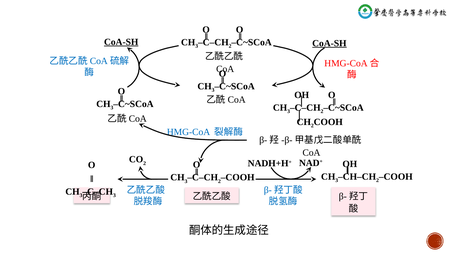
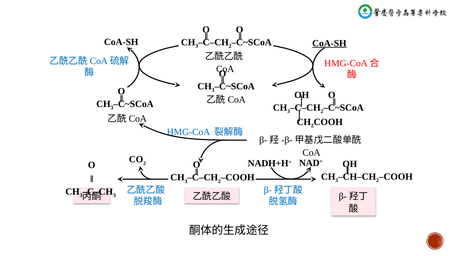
CoA-SH at (121, 42) underline: present -> none
